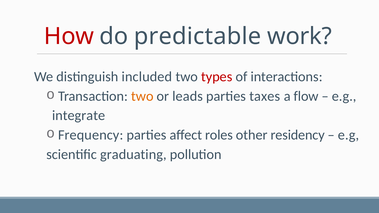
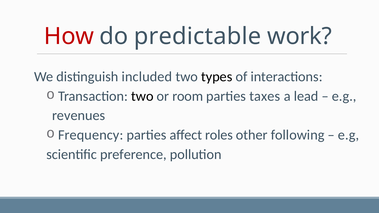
types colour: red -> black
two at (142, 96) colour: orange -> black
leads: leads -> room
flow: flow -> lead
integrate: integrate -> revenues
residency: residency -> following
graduating: graduating -> preference
